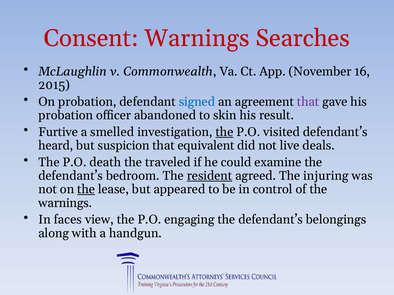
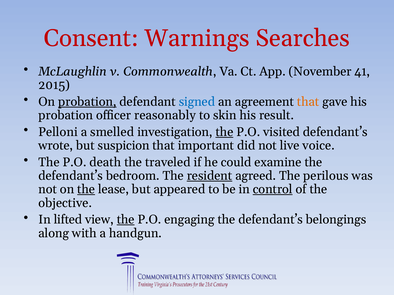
16: 16 -> 41
probation at (87, 102) underline: none -> present
that at (308, 102) colour: purple -> orange
abandoned: abandoned -> reasonably
Furtive: Furtive -> Pelloni
heard: heard -> wrote
equivalent: equivalent -> important
deals: deals -> voice
injuring: injuring -> perilous
control underline: none -> present
warnings at (65, 203): warnings -> objective
faces: faces -> lifted
the at (126, 220) underline: none -> present
